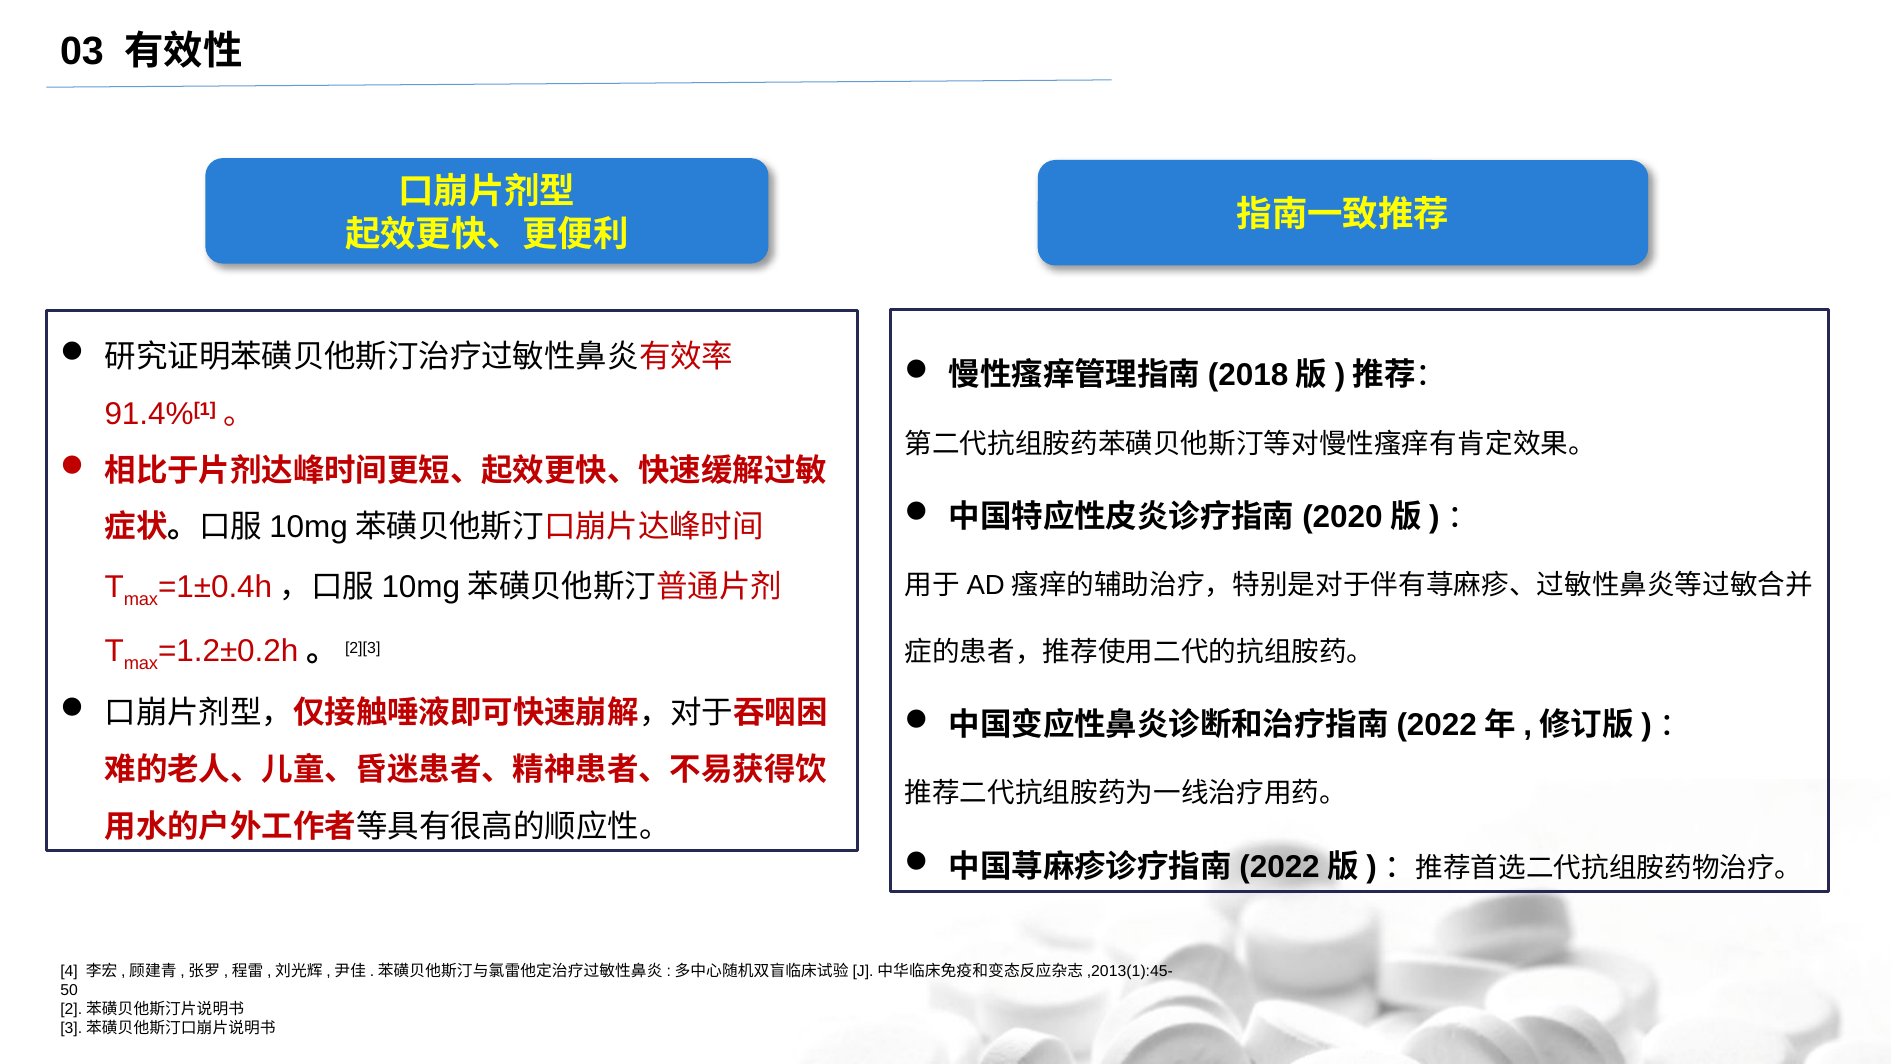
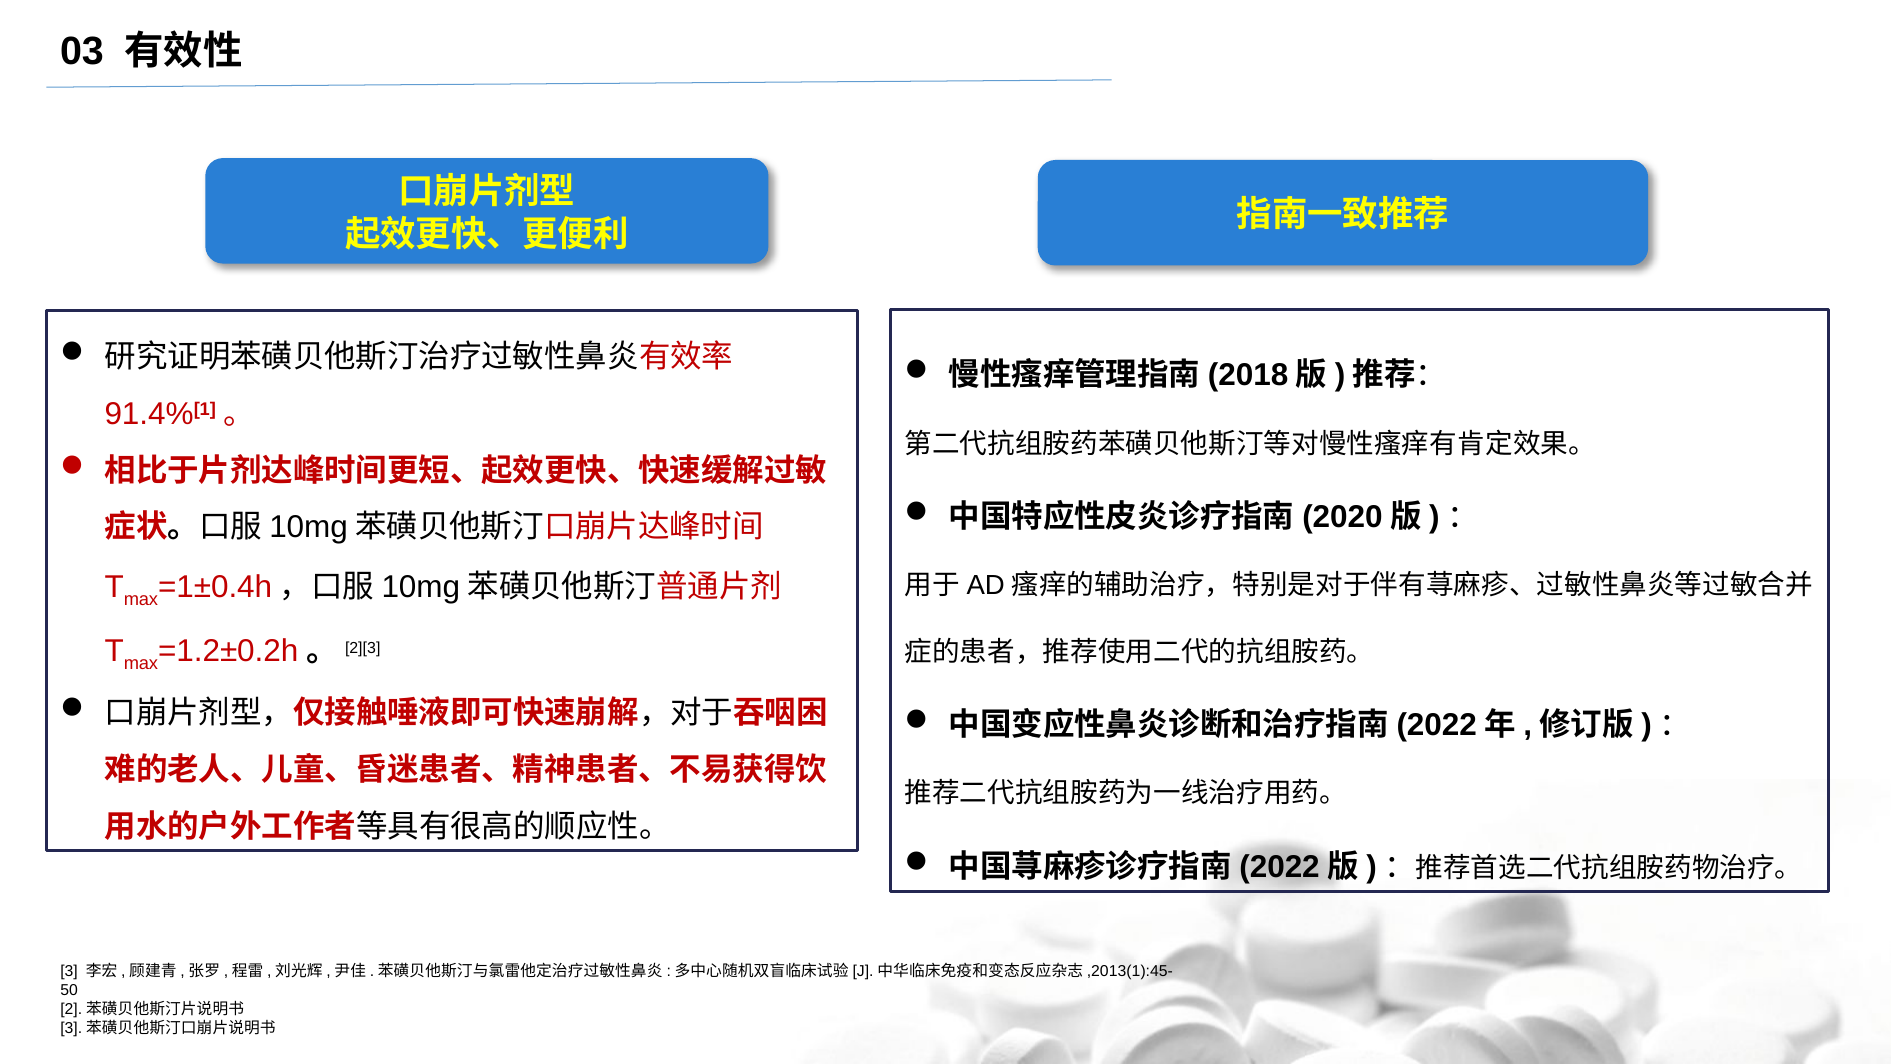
4 at (69, 971): 4 -> 3
